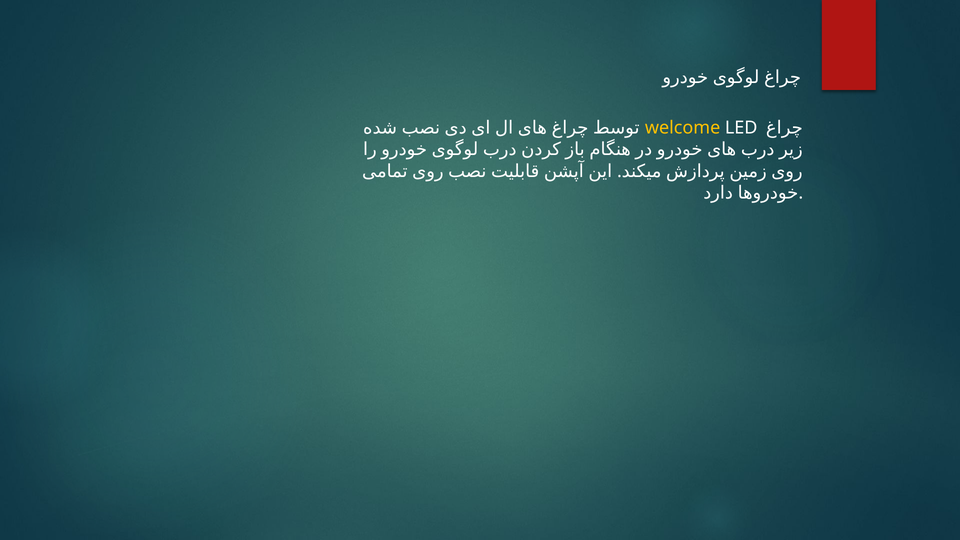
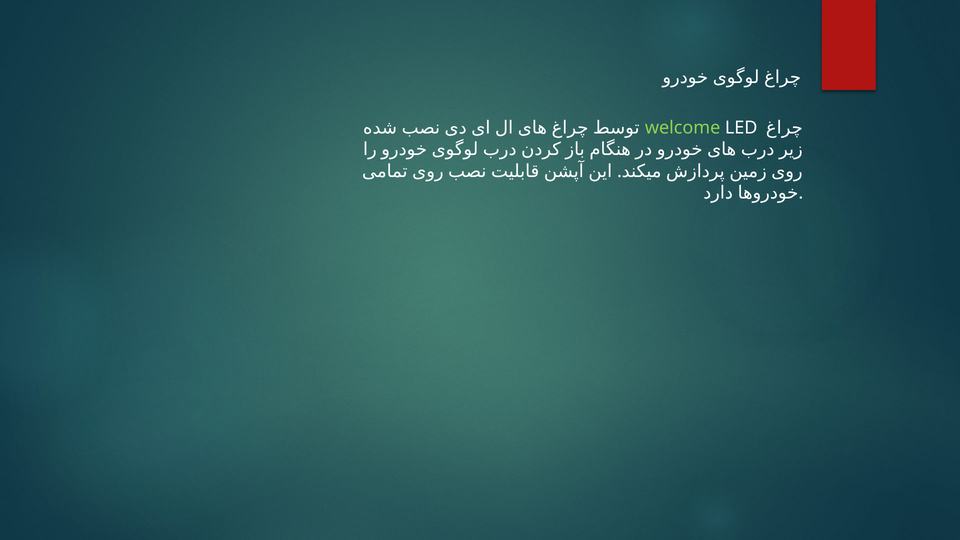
welcome colour: yellow -> light green
